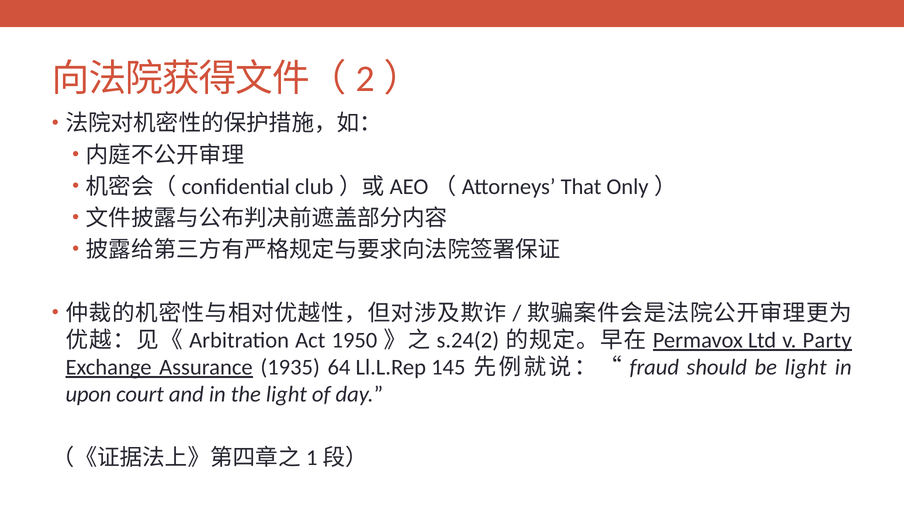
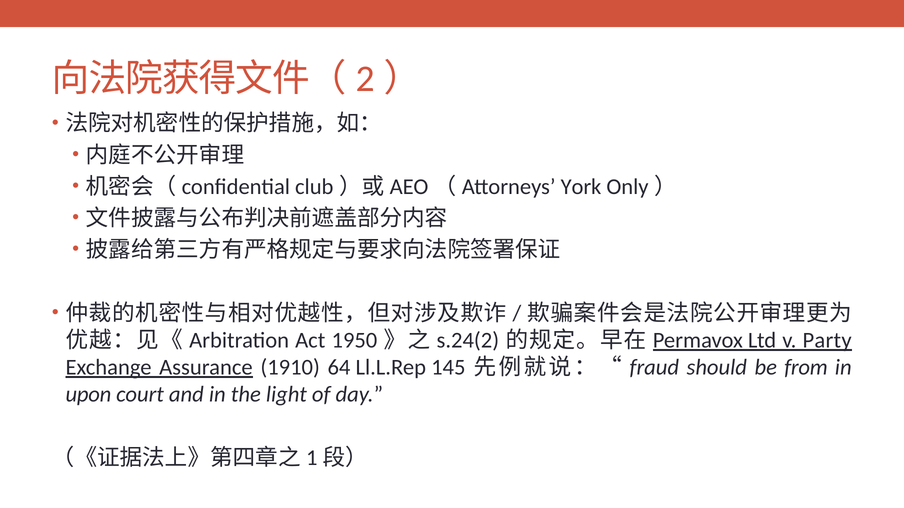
That: That -> York
1935: 1935 -> 1910
be light: light -> from
